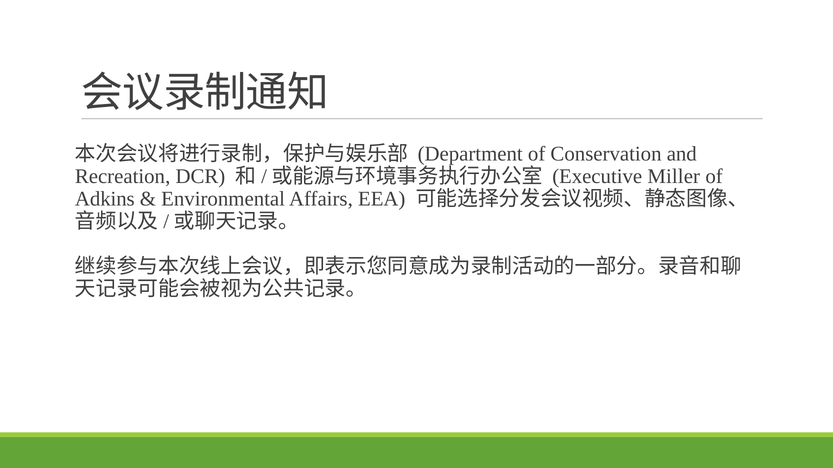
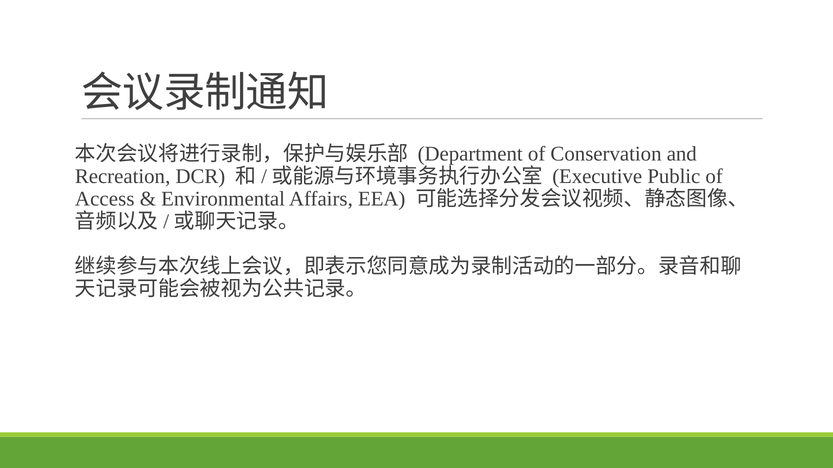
Miller: Miller -> Public
Adkins: Adkins -> Access
